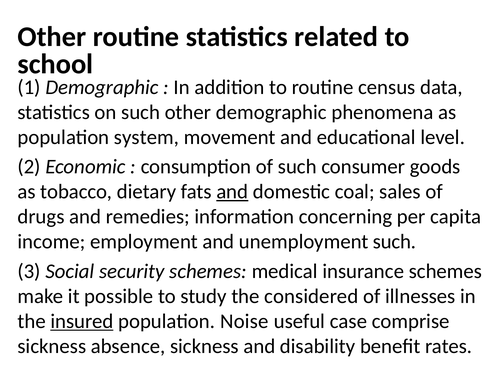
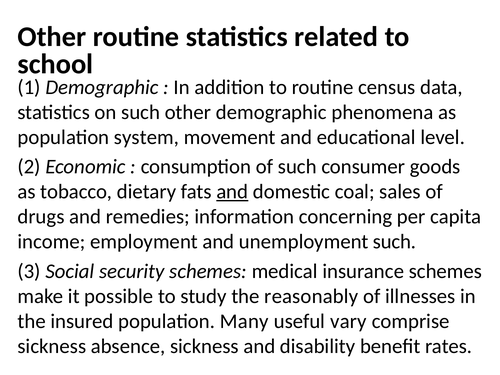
considered: considered -> reasonably
insured underline: present -> none
Noise: Noise -> Many
case: case -> vary
